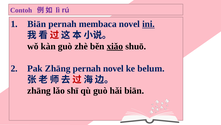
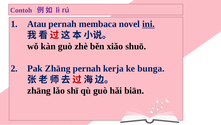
Biān at (37, 24): Biān -> Atau
xiǎo underline: present -> none
pernah novel: novel -> kerja
belum: belum -> bunga
